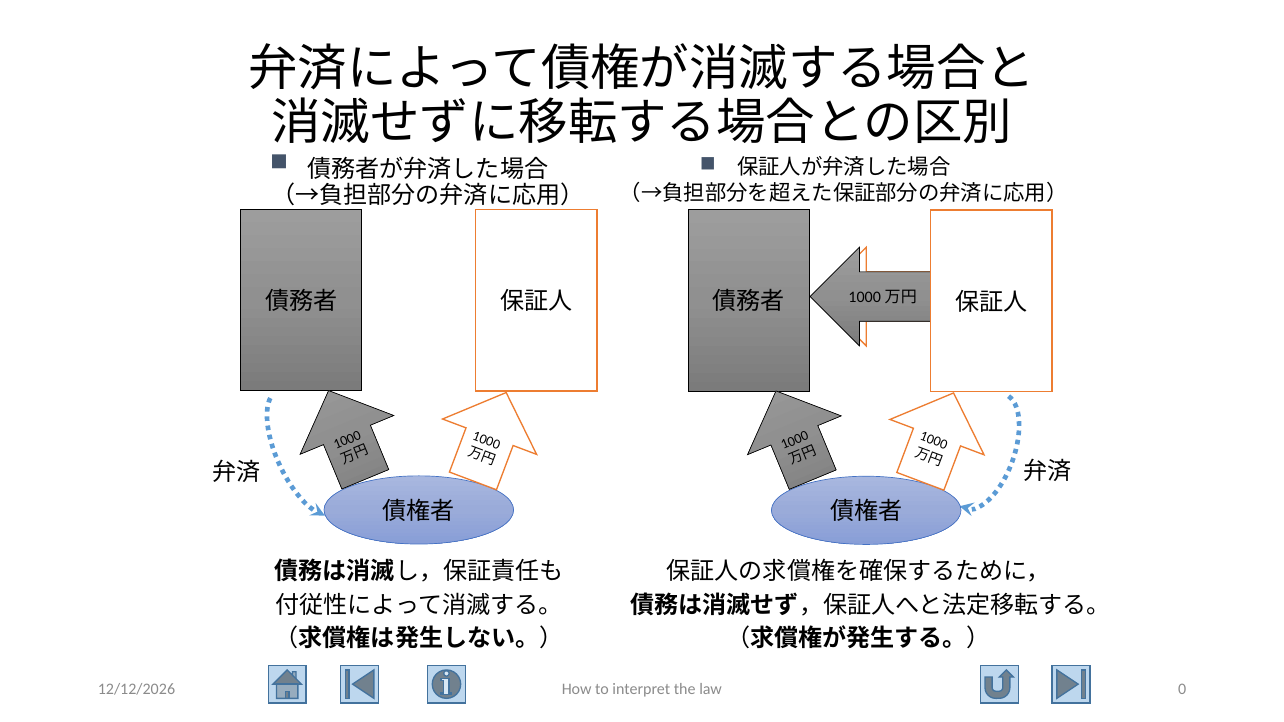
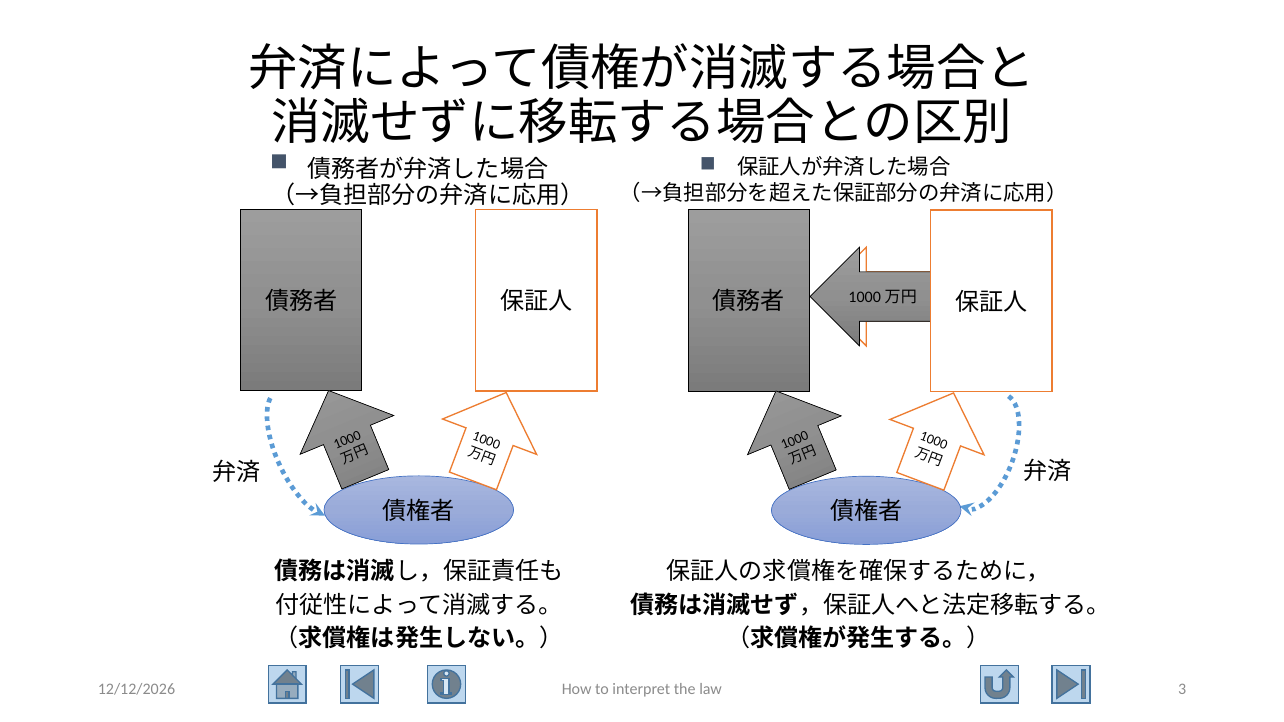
law 0: 0 -> 3
